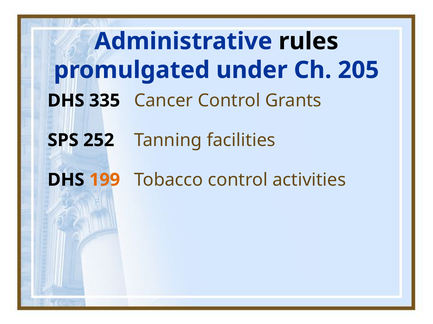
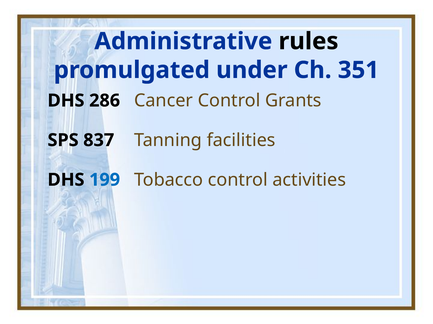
205: 205 -> 351
335: 335 -> 286
252: 252 -> 837
199 colour: orange -> blue
